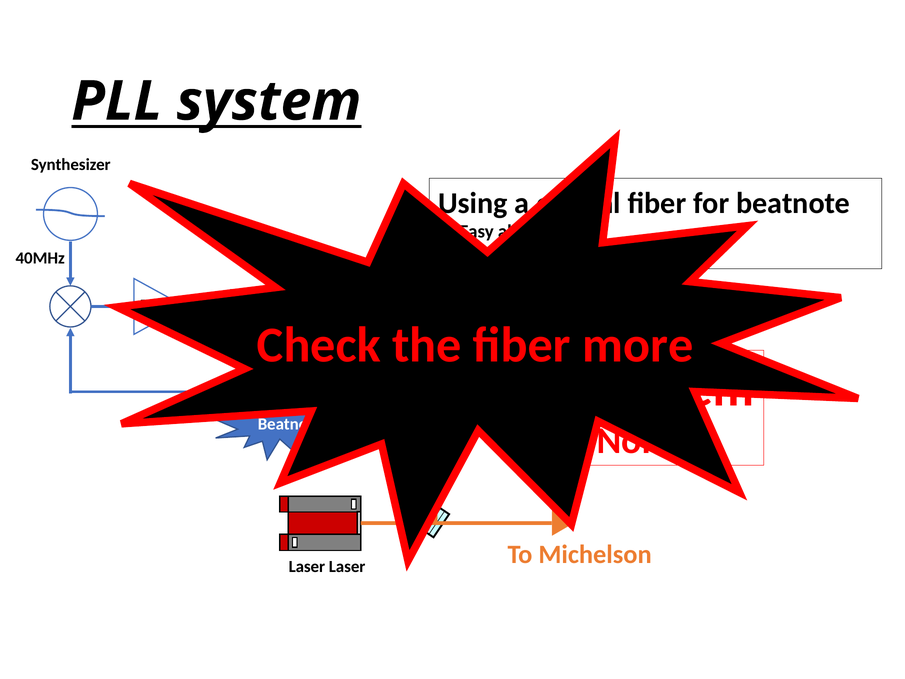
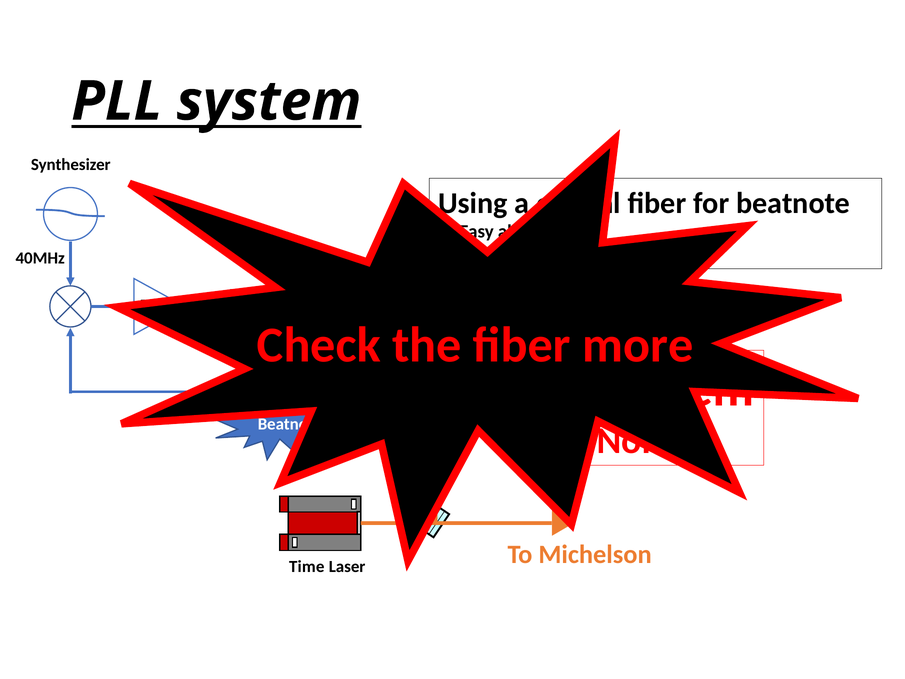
Laser at (307, 566): Laser -> Time
